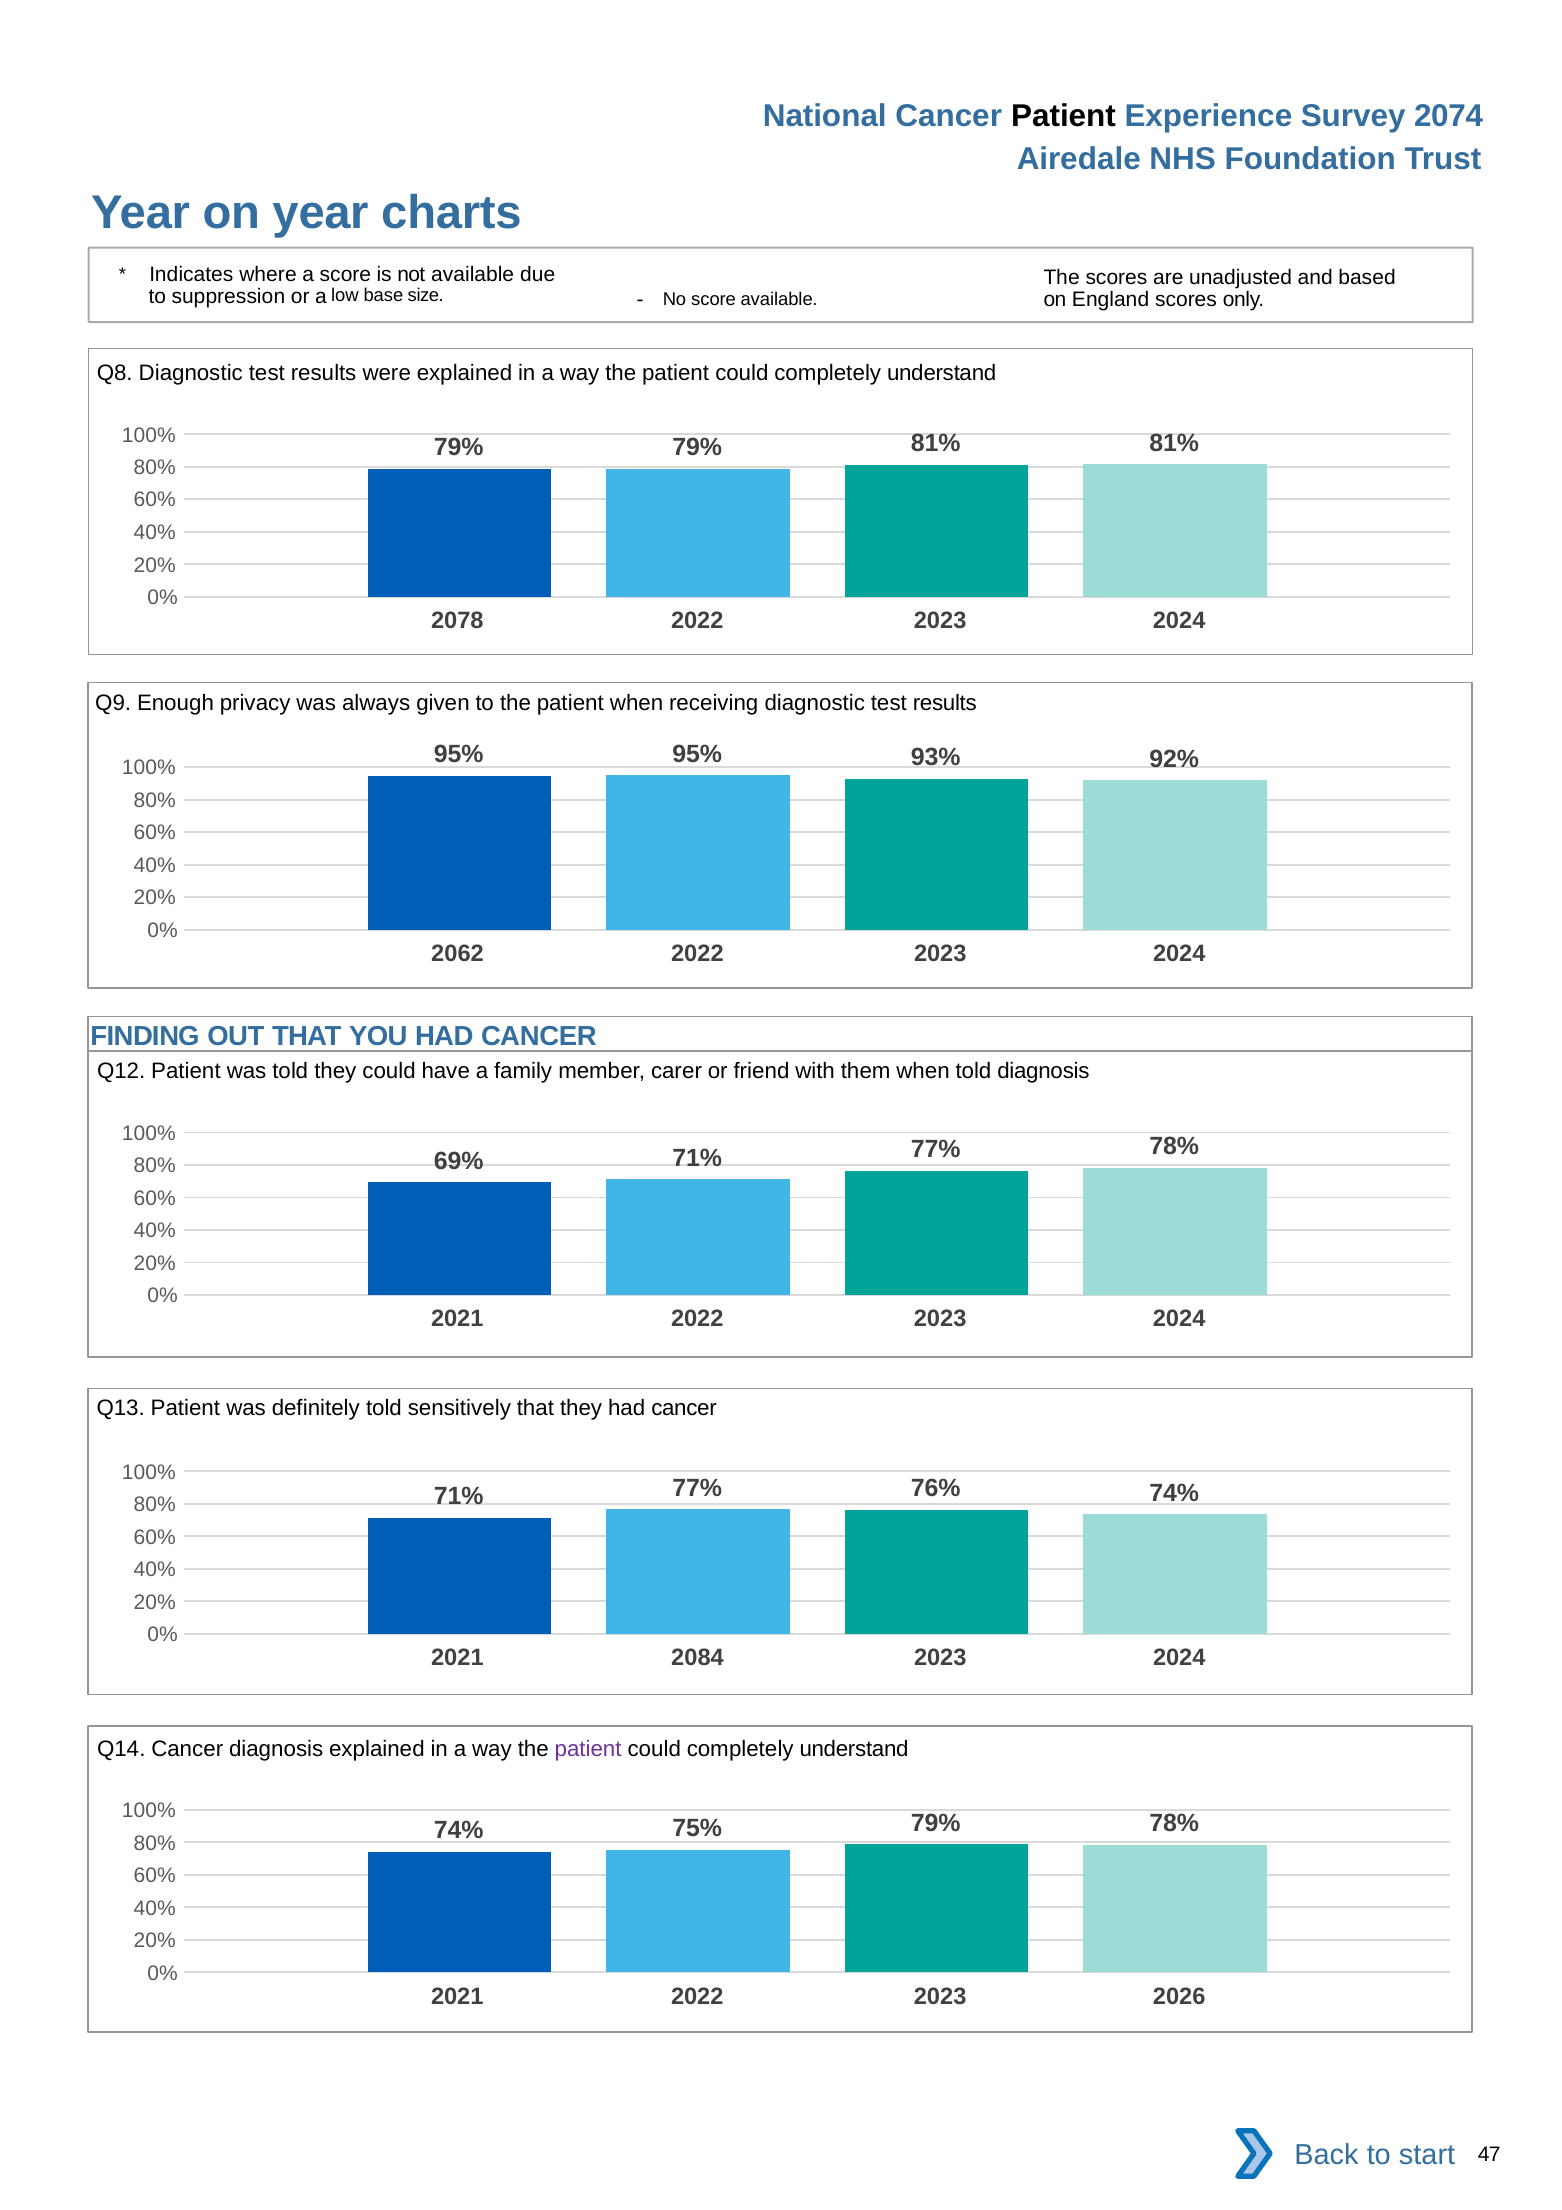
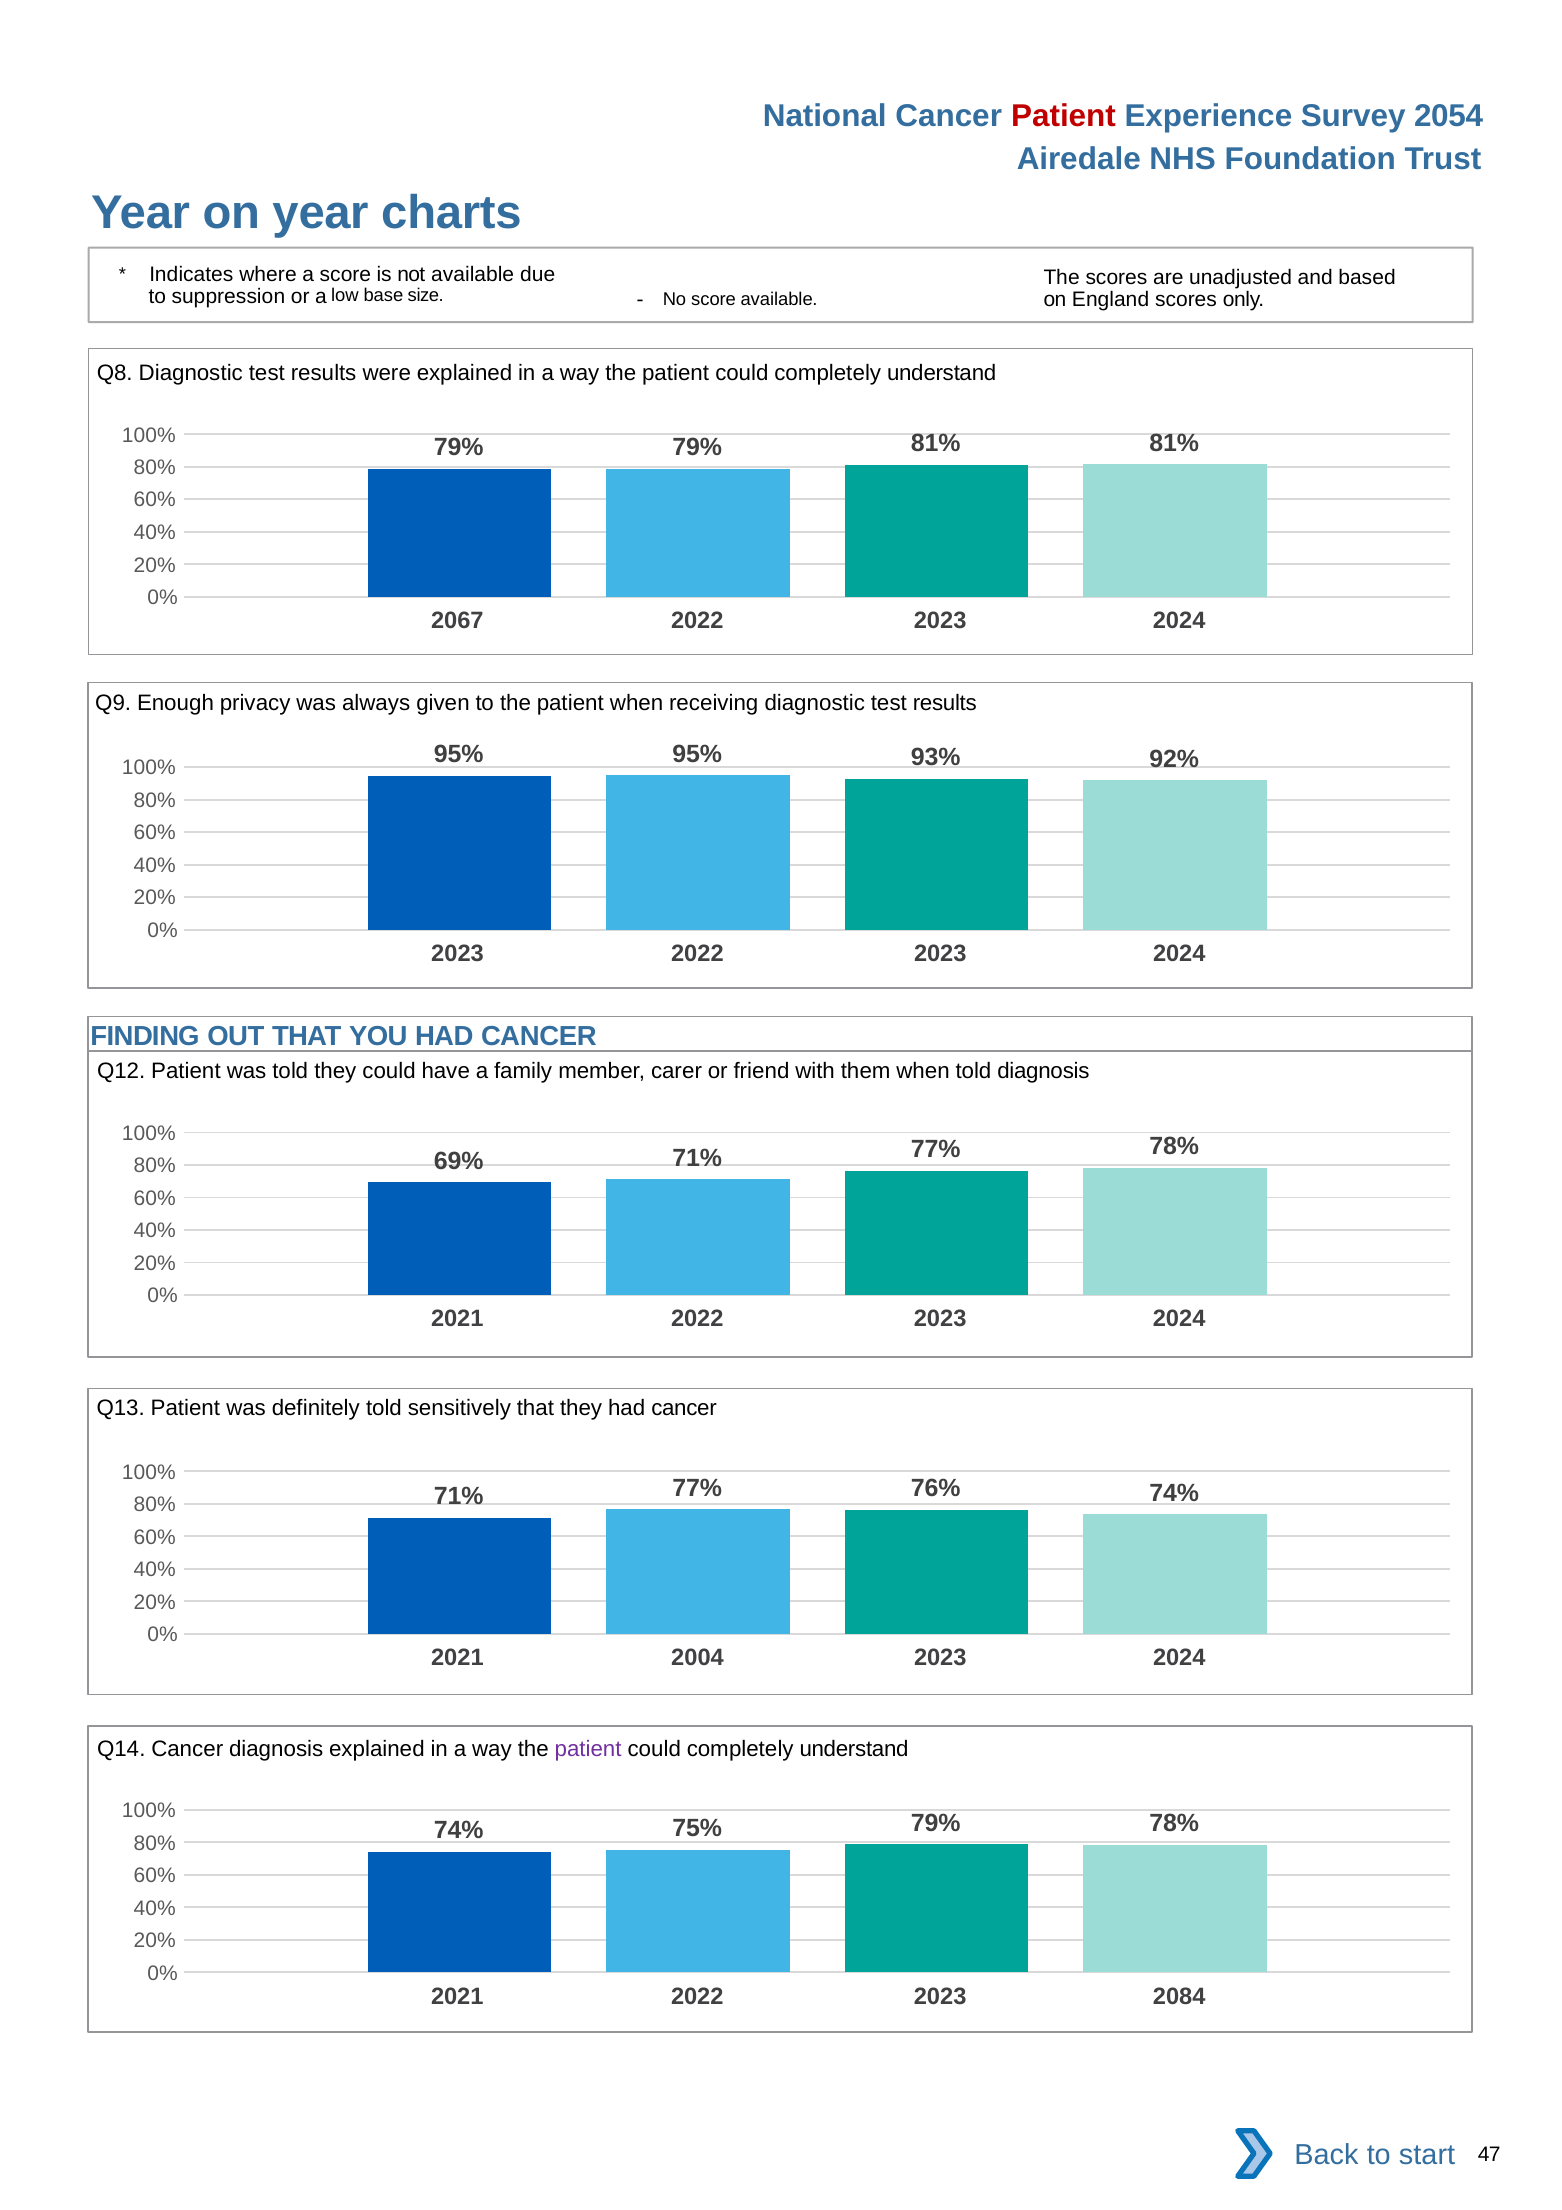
Patient at (1064, 116) colour: black -> red
2074: 2074 -> 2054
2078: 2078 -> 2067
2062 at (458, 954): 2062 -> 2023
2084: 2084 -> 2004
2026: 2026 -> 2084
